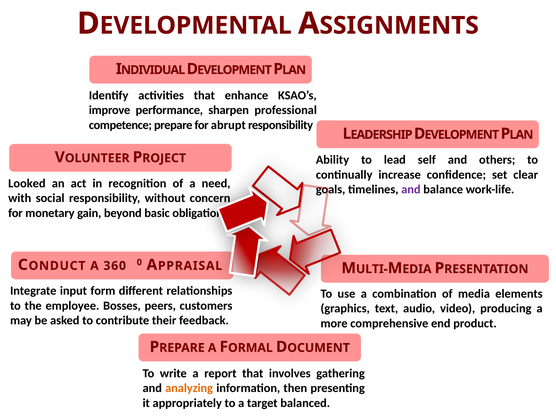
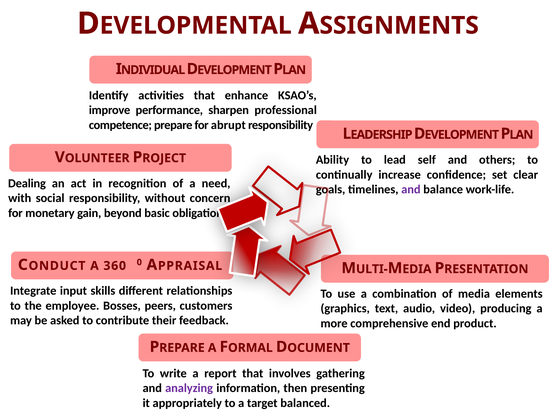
Looked: Looked -> Dealing
form: form -> skills
analyzing colour: orange -> purple
